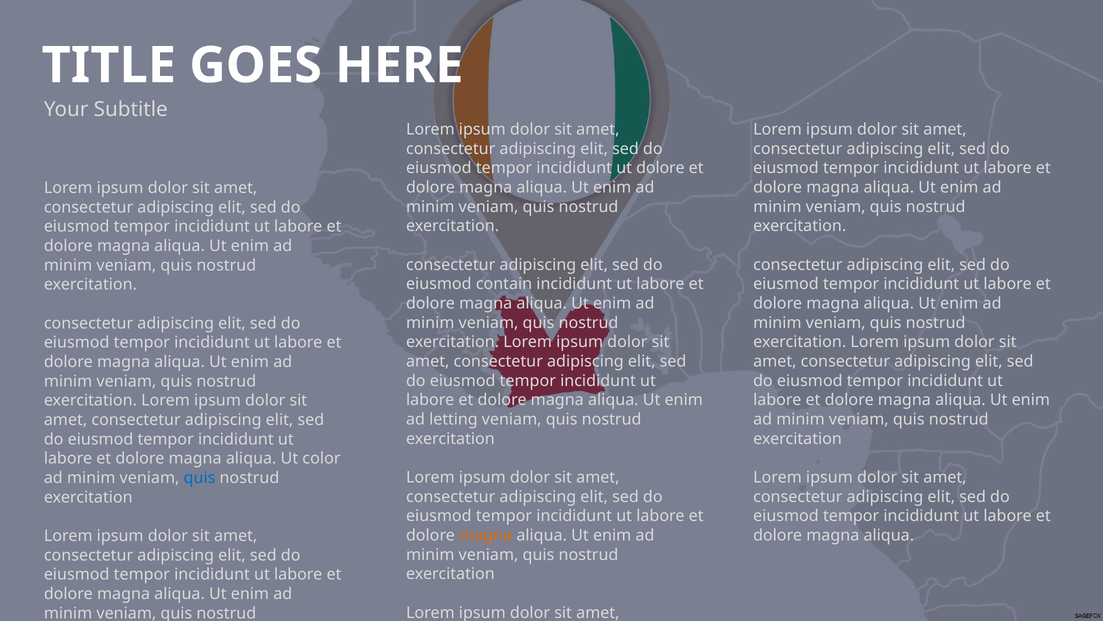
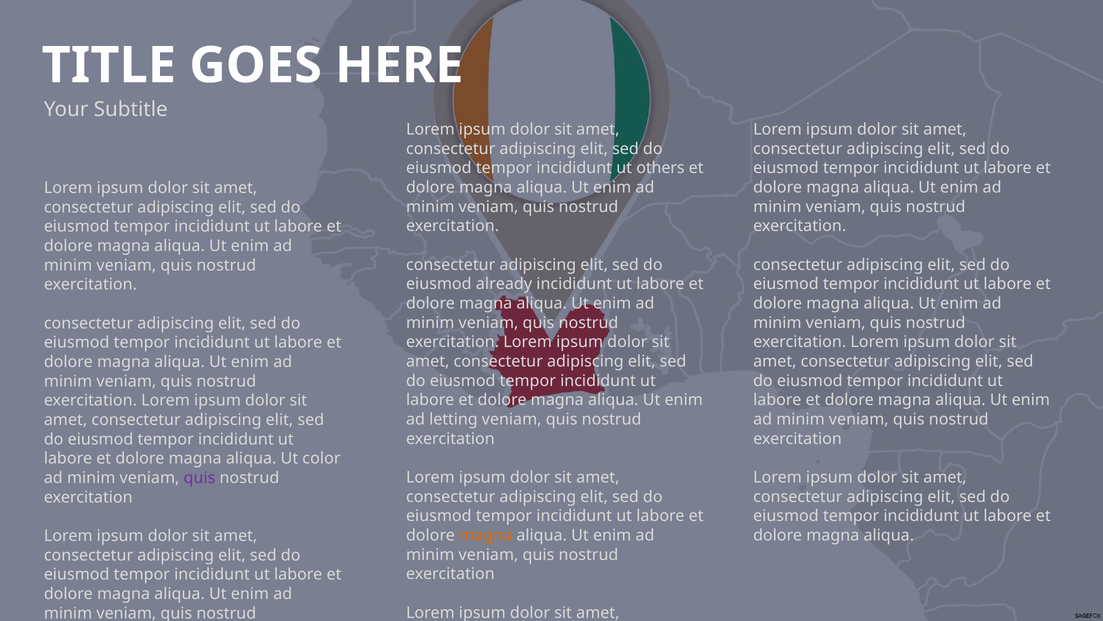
ut dolore: dolore -> others
contain: contain -> already
quis at (200, 478) colour: blue -> purple
